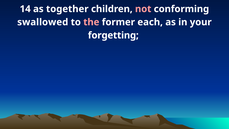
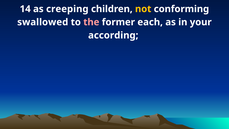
together: together -> creeping
not colour: pink -> yellow
forgetting: forgetting -> according
